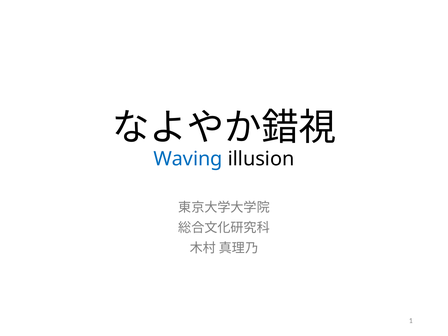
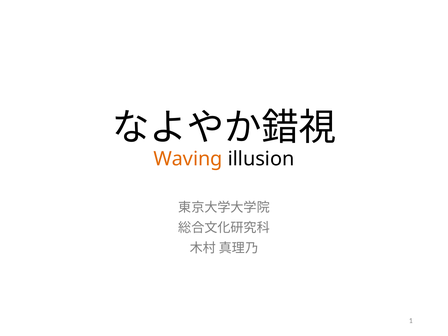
Waving colour: blue -> orange
